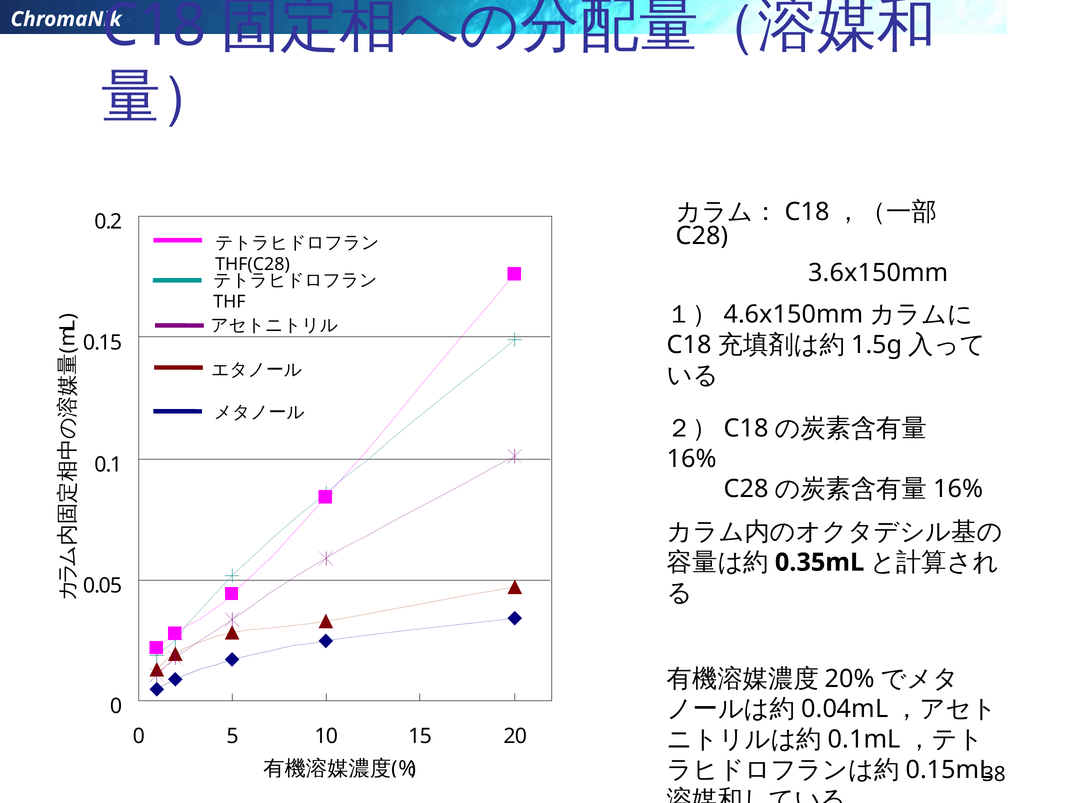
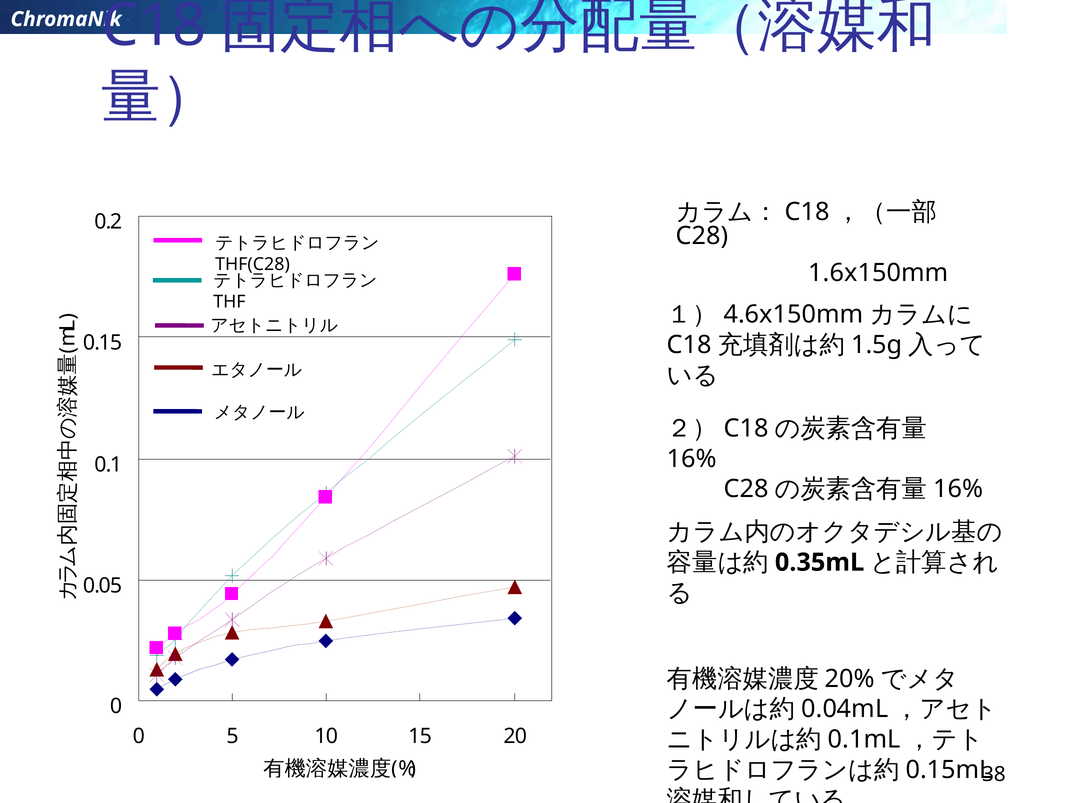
3.6x150mm: 3.6x150mm -> 1.6x150mm
